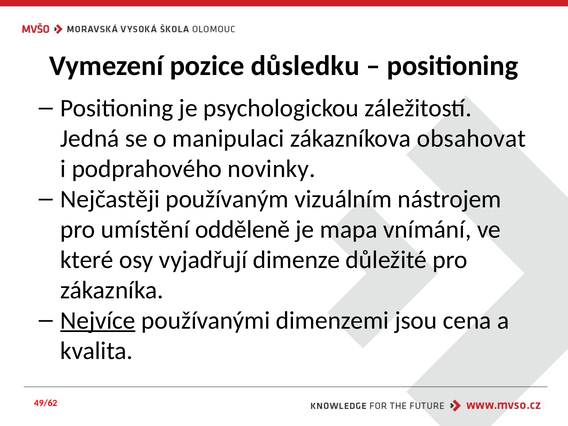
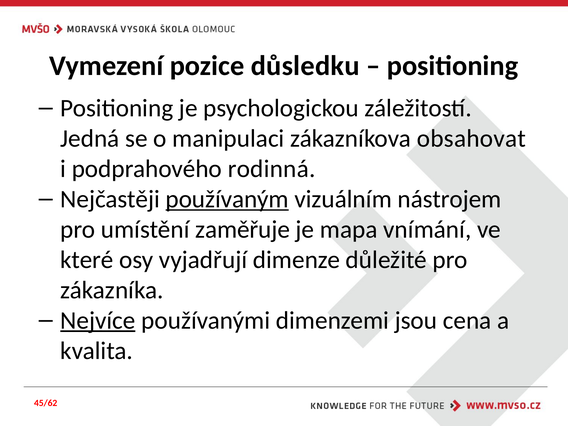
novinky: novinky -> rodinná
používaným underline: none -> present
odděleně: odděleně -> zaměřuje
49/62: 49/62 -> 45/62
